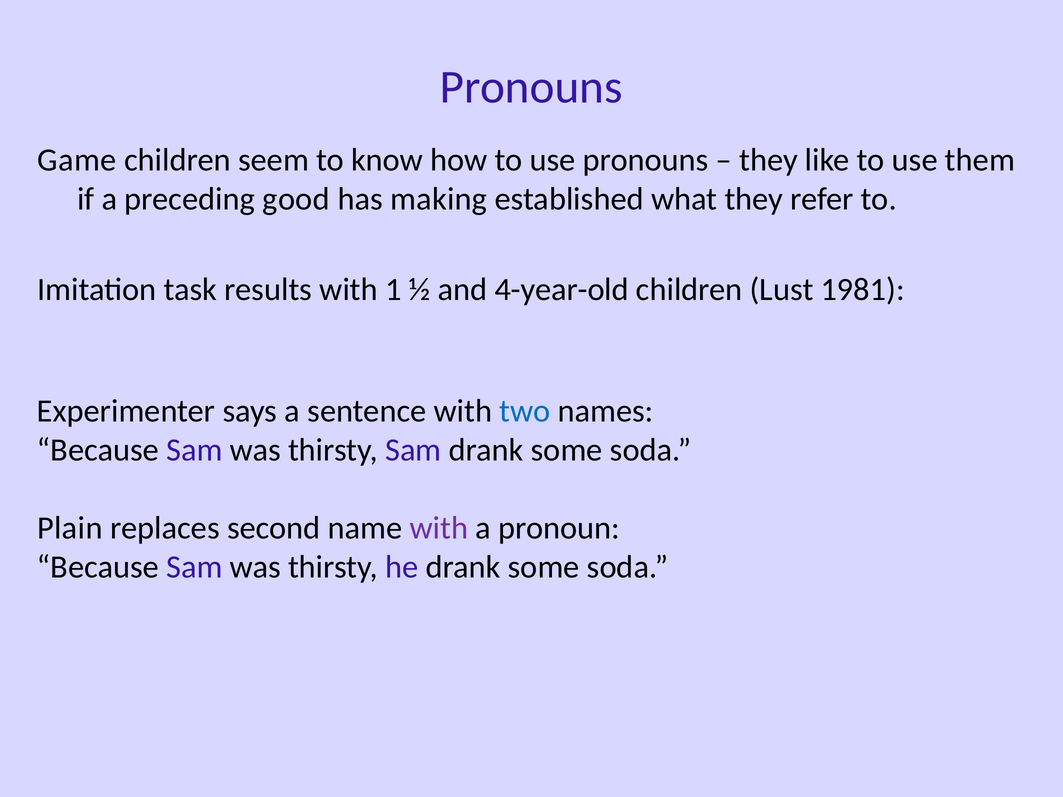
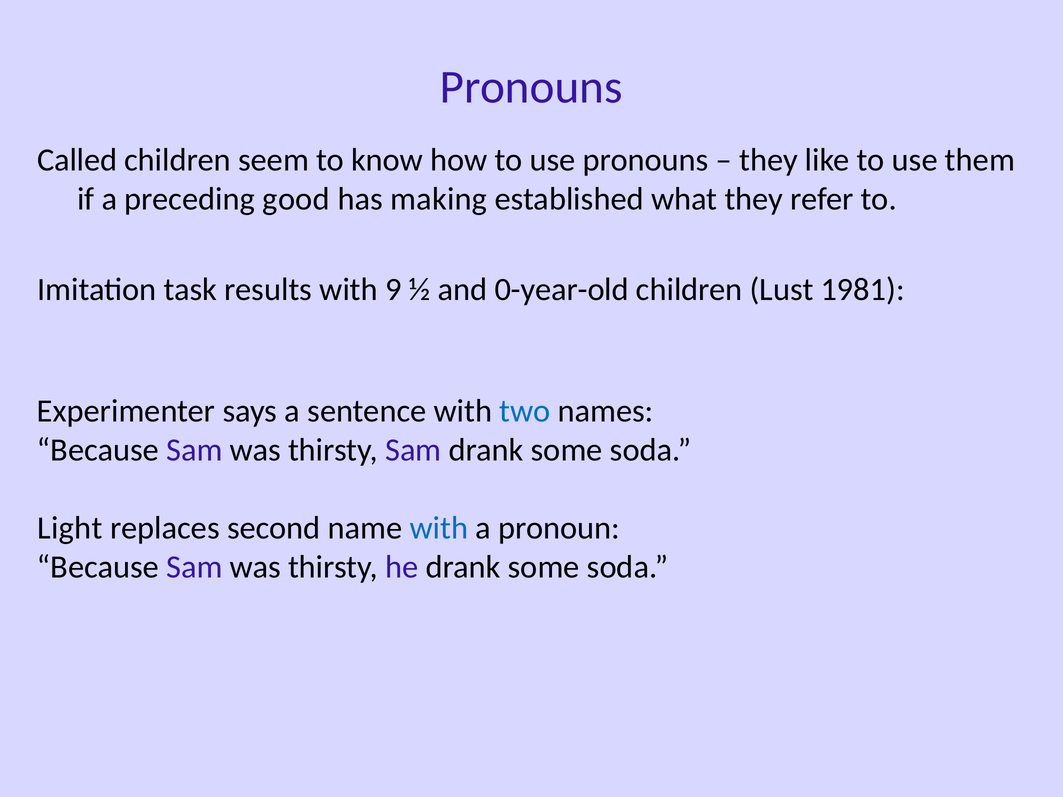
Game: Game -> Called
1: 1 -> 9
4-year-old: 4-year-old -> 0-year-old
Plain: Plain -> Light
with at (439, 528) colour: purple -> blue
